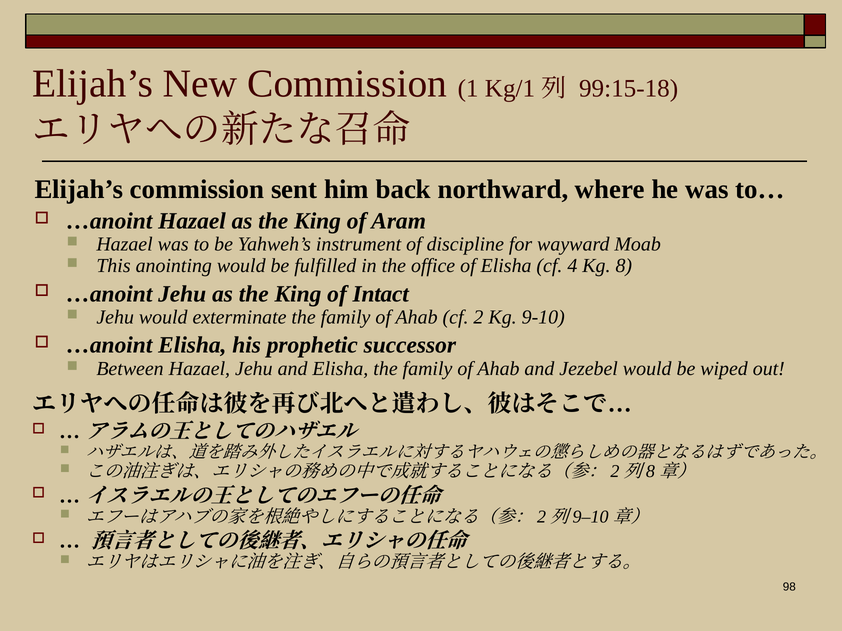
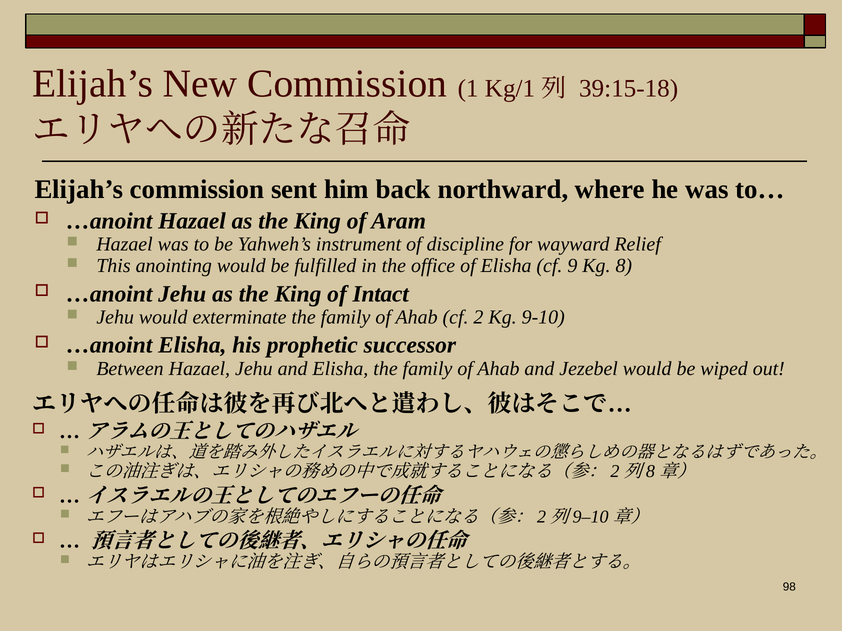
99:15-18: 99:15-18 -> 39:15-18
Moab: Moab -> Relief
4: 4 -> 9
